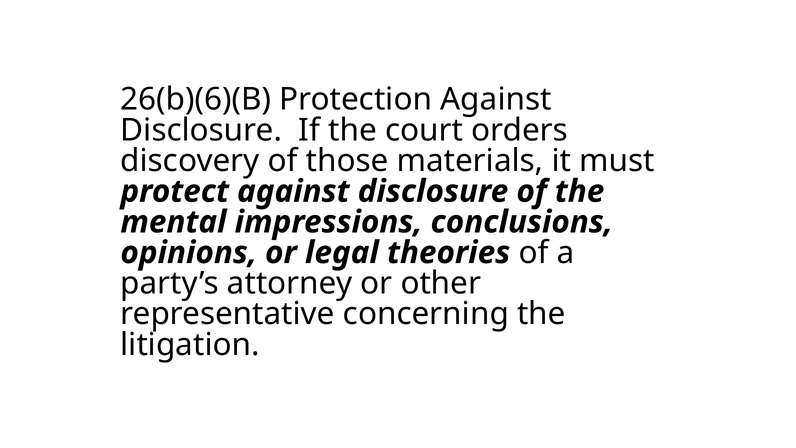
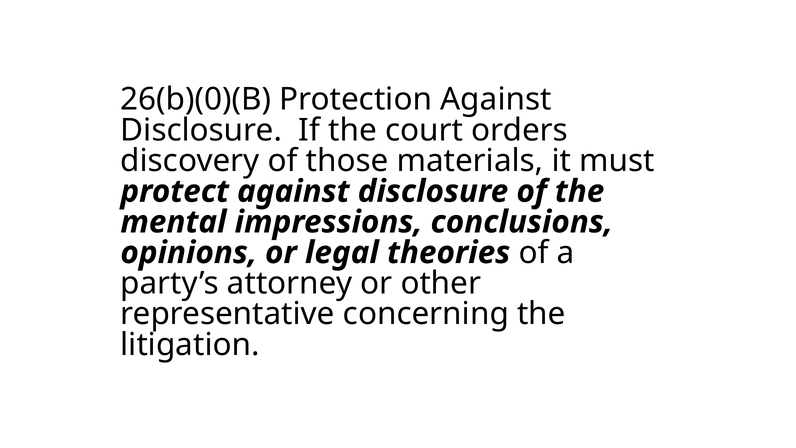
26(b)(6)(B: 26(b)(6)(B -> 26(b)(0)(B
